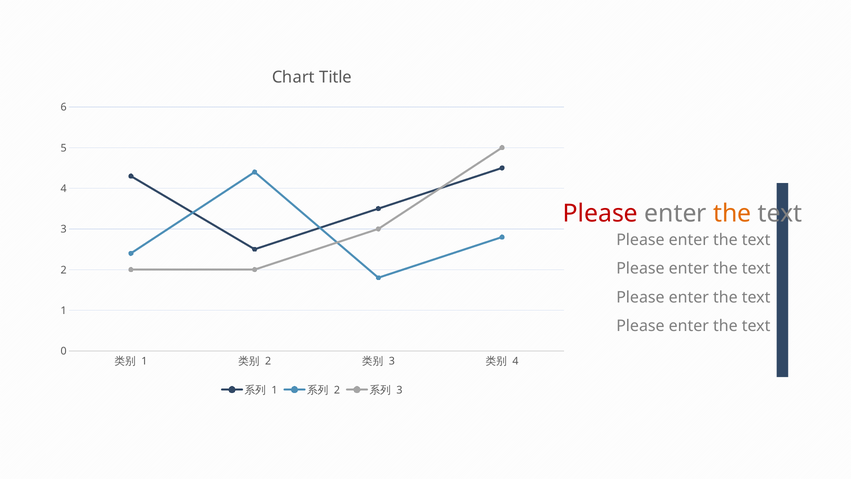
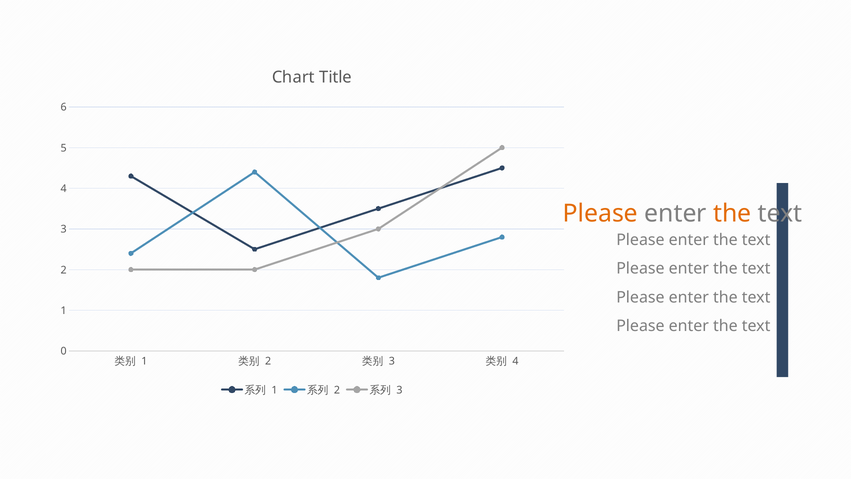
Please at (600, 214) colour: red -> orange
